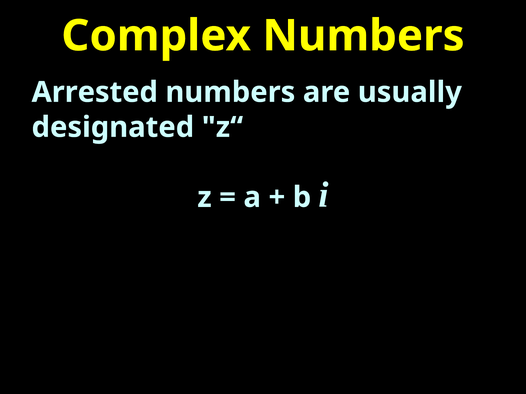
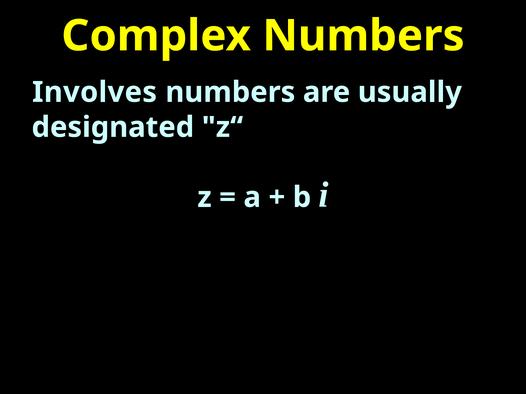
Arrested: Arrested -> Involves
